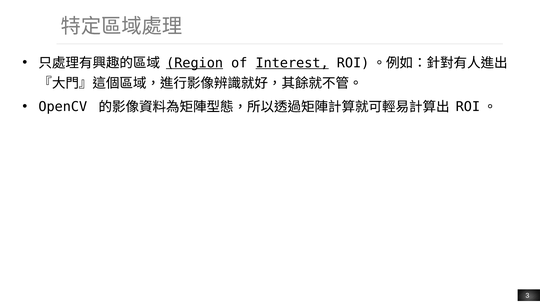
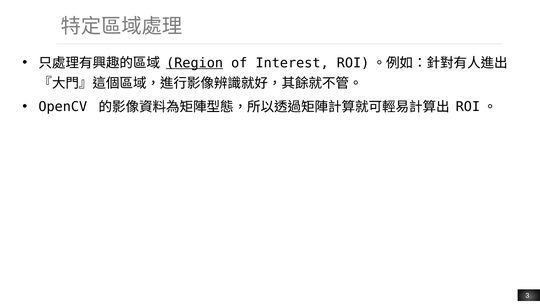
Interest underline: present -> none
